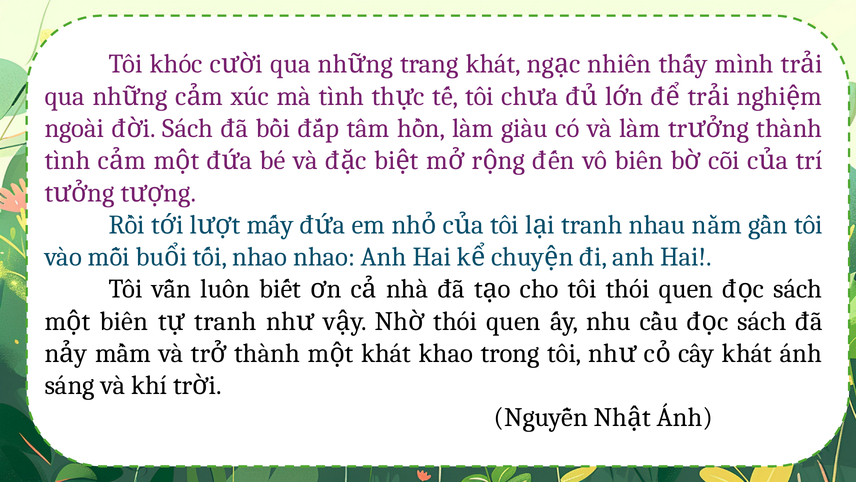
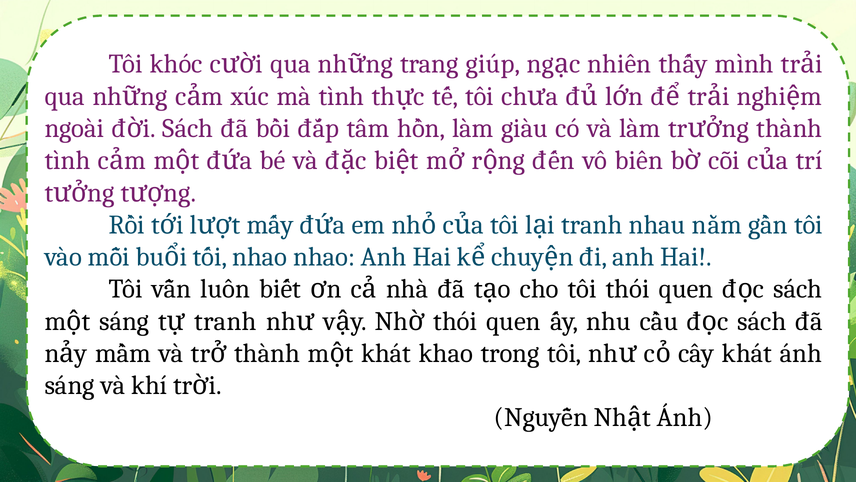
trang khát: khát -> giúp
biên at (124, 321): biên -> sáng
